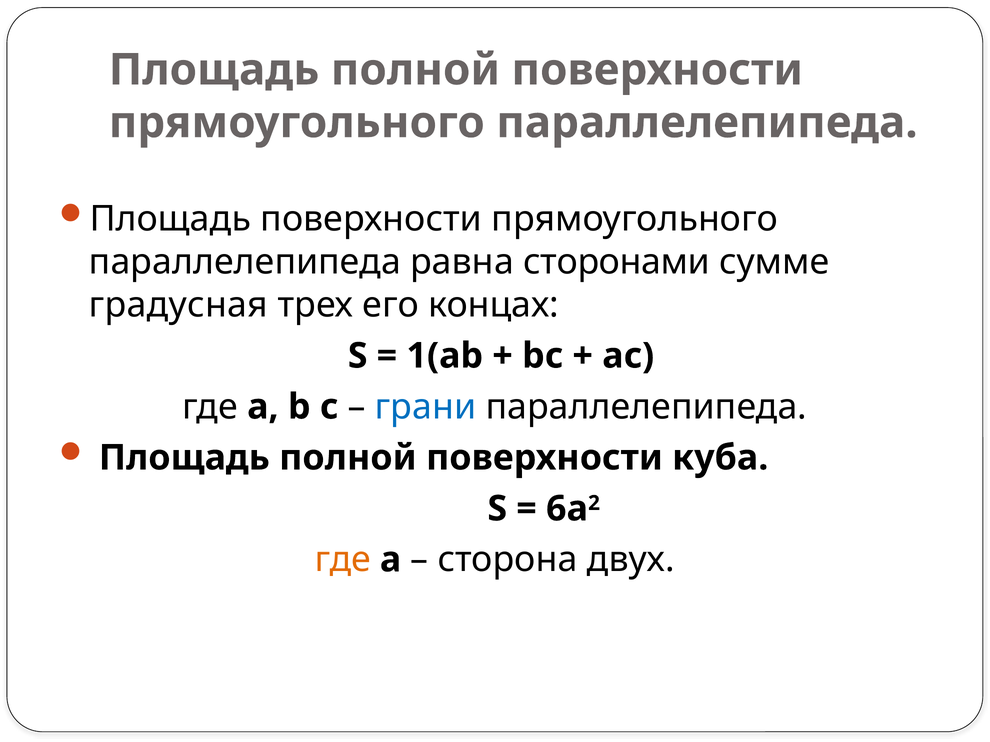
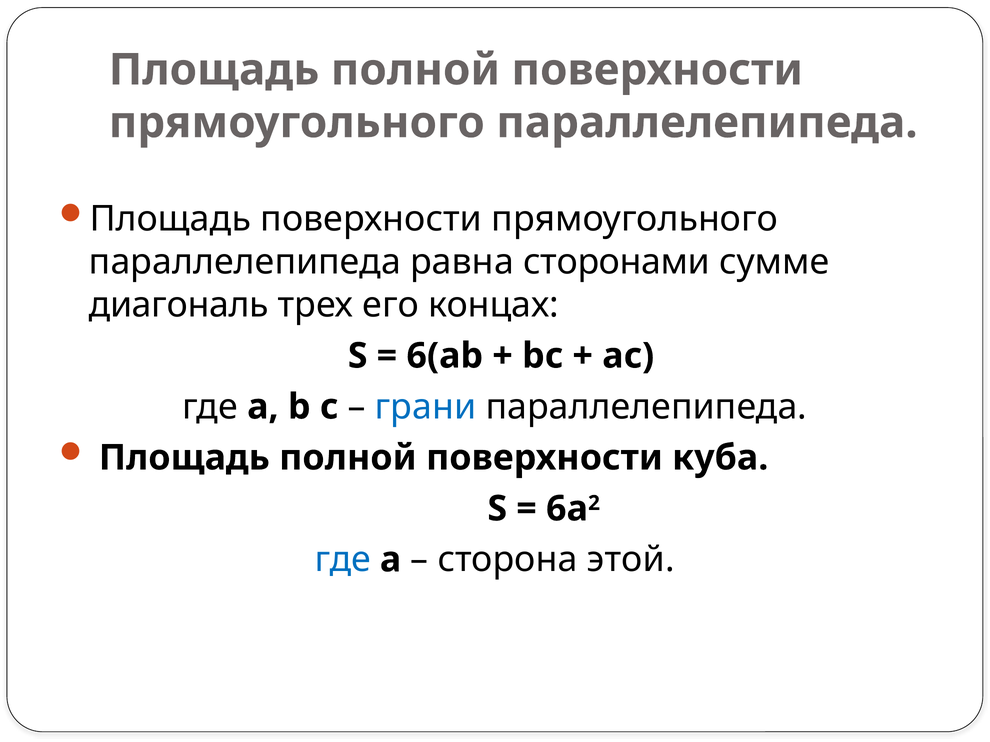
градусная: градусная -> диагональ
1(ab: 1(ab -> 6(ab
где at (343, 560) colour: orange -> blue
двух: двух -> этой
